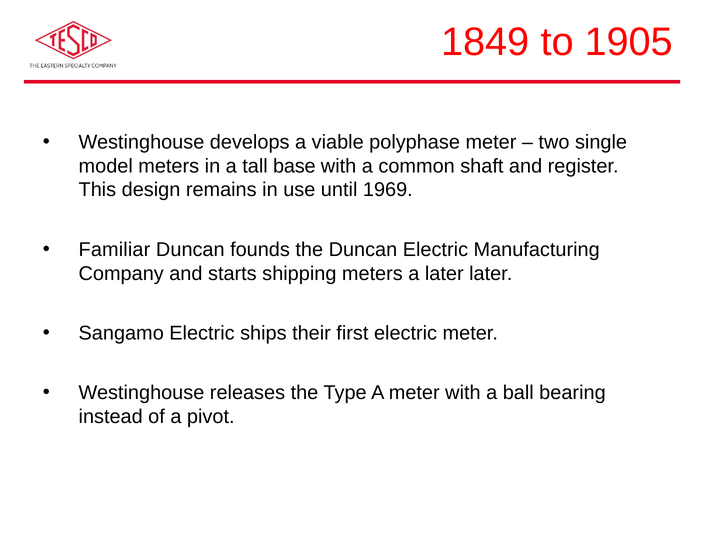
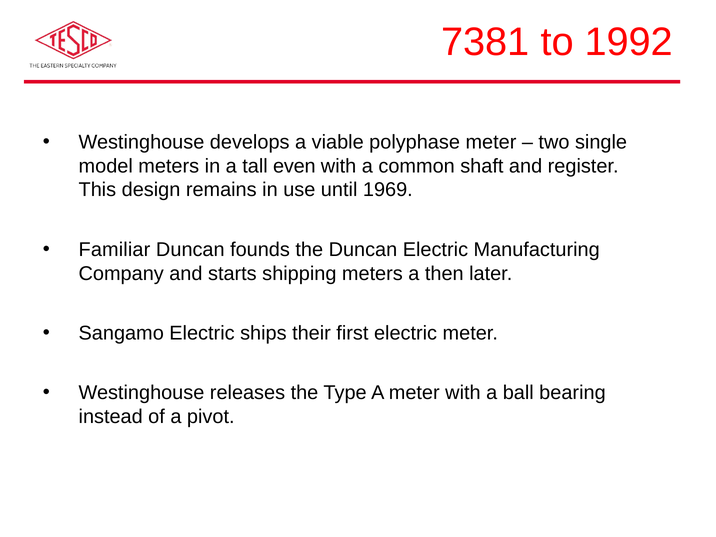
1849: 1849 -> 7381
1905: 1905 -> 1992
base: base -> even
a later: later -> then
